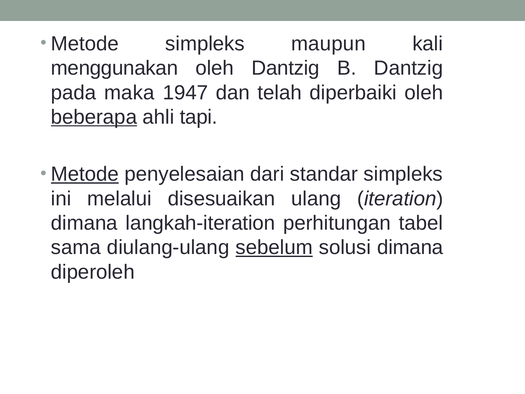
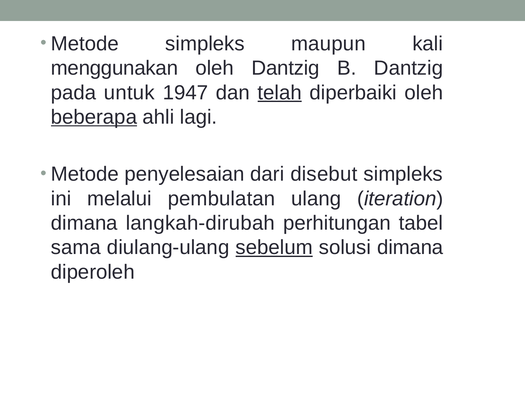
maka: maka -> untuk
telah underline: none -> present
tapi: tapi -> lagi
Metode at (85, 174) underline: present -> none
standar: standar -> disebut
disesuaikan: disesuaikan -> pembulatan
langkah-iteration: langkah-iteration -> langkah-dirubah
